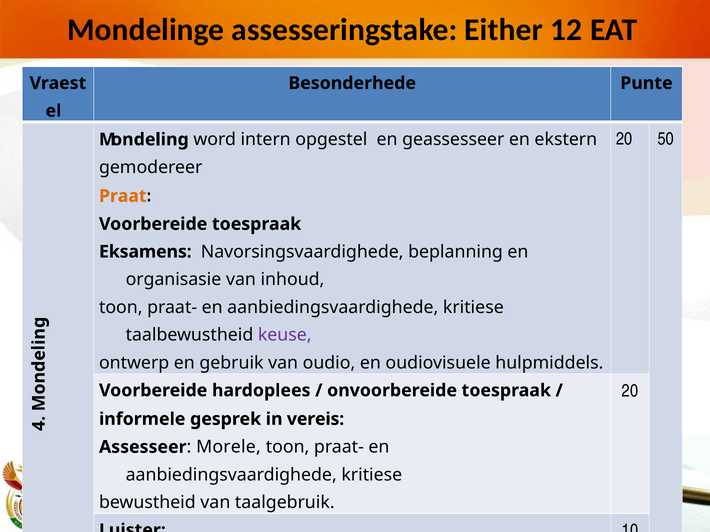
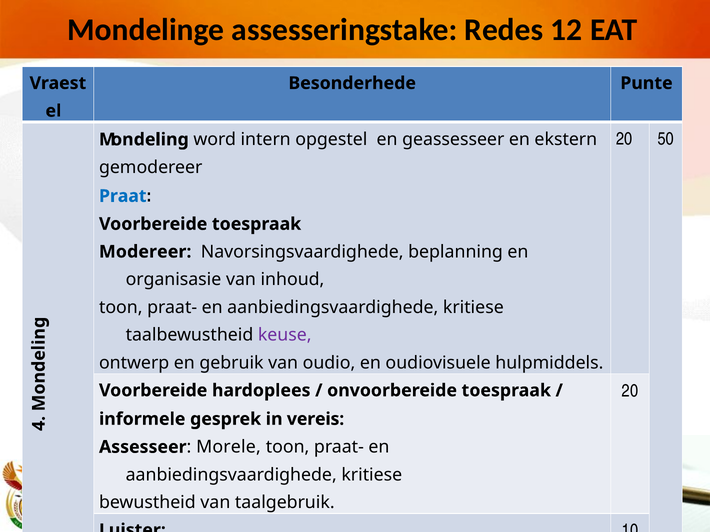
Either: Either -> Redes
Praat colour: orange -> blue
Eksamens: Eksamens -> Modereer
